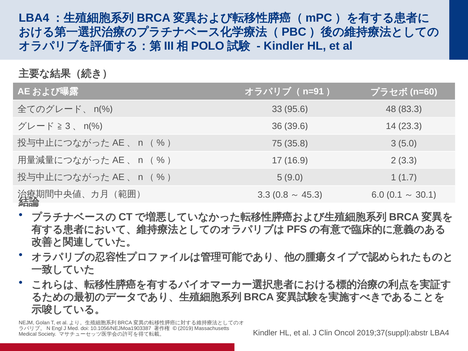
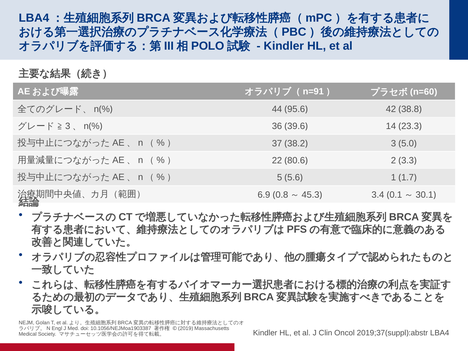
33: 33 -> 44
48: 48 -> 42
83.3: 83.3 -> 38.8
75: 75 -> 37
35.8: 35.8 -> 38.2
17: 17 -> 22
16.9: 16.9 -> 80.6
9.0: 9.0 -> 5.6
3.3 at (264, 195): 3.3 -> 6.9
6.0: 6.0 -> 3.4
